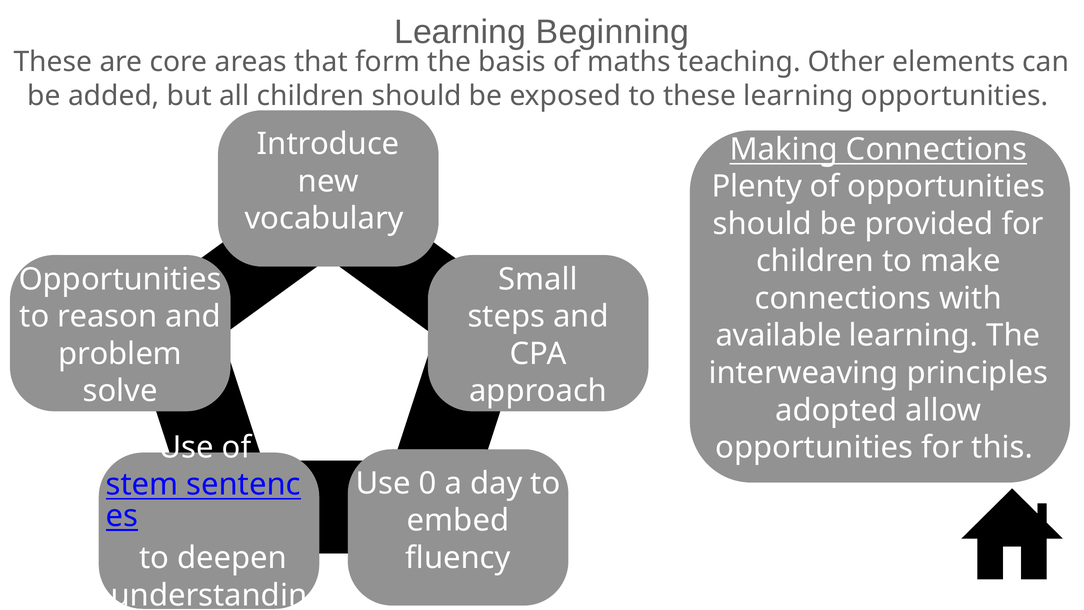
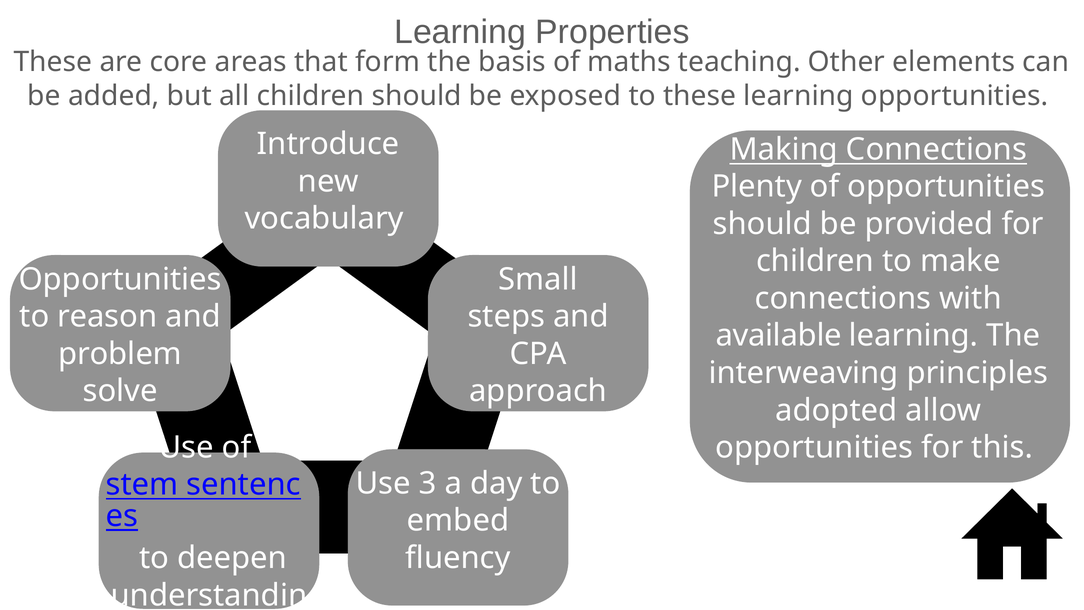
Beginning: Beginning -> Properties
0: 0 -> 3
